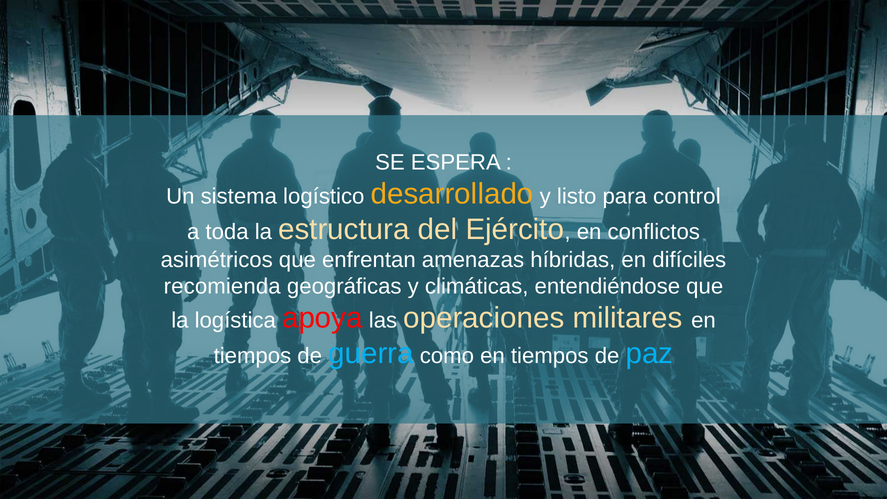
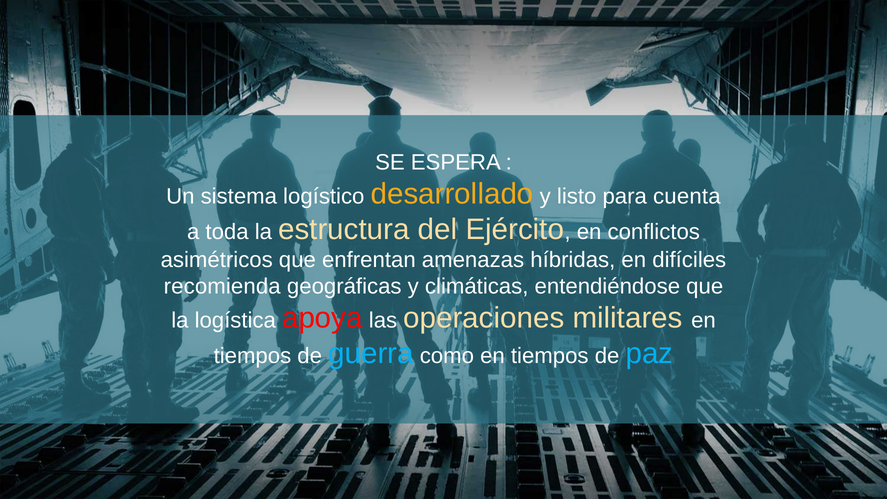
control: control -> cuenta
